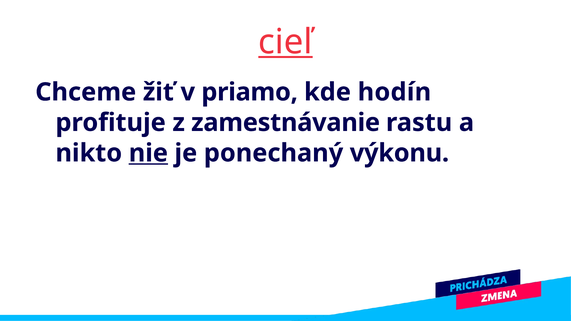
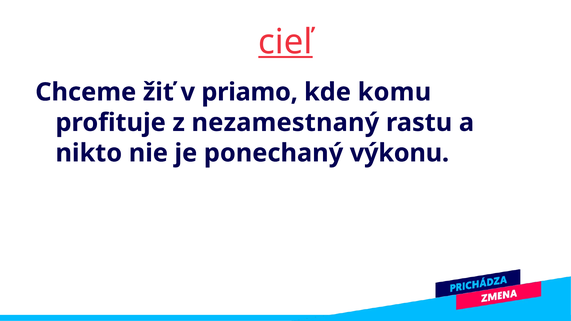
hodín: hodín -> komu
zamestnávanie: zamestnávanie -> nezamestnaný
nie underline: present -> none
